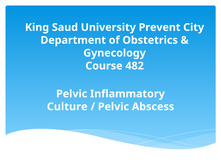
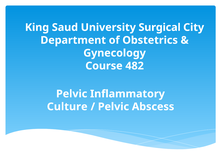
Prevent: Prevent -> Surgical
